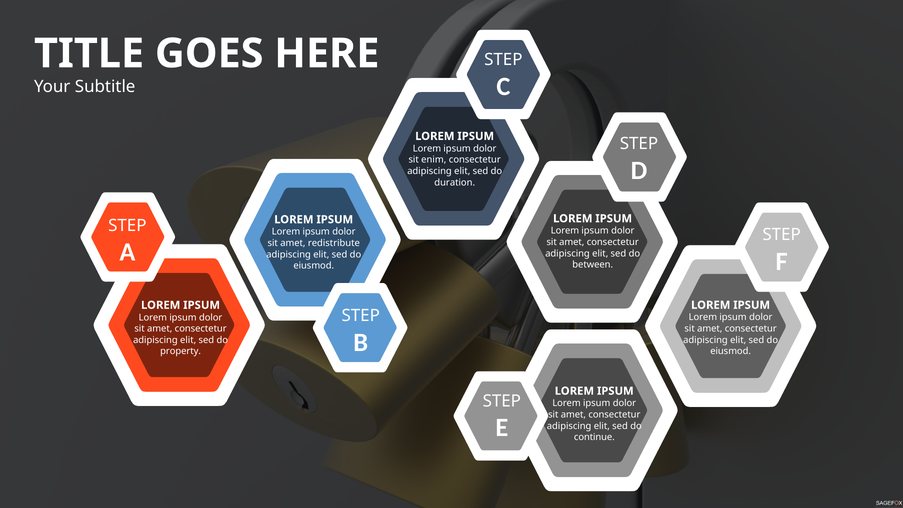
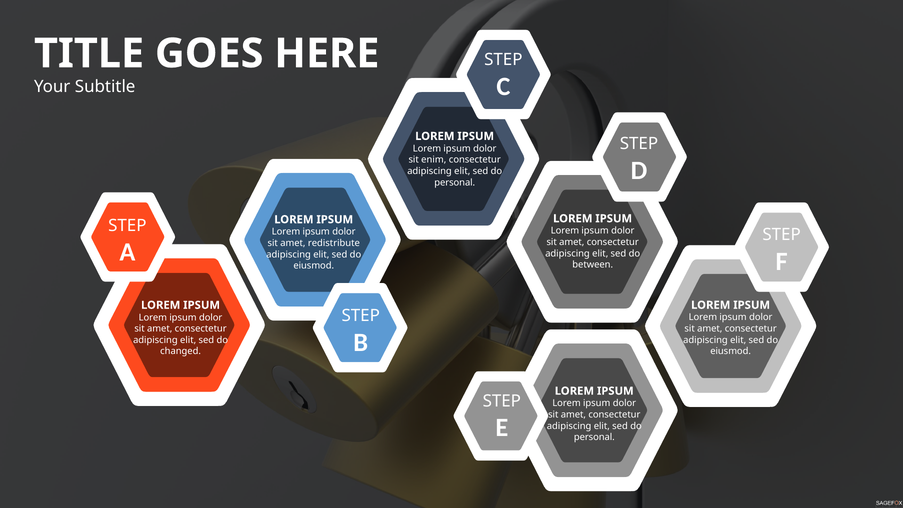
duration at (455, 182): duration -> personal
property: property -> changed
continue at (594, 437): continue -> personal
